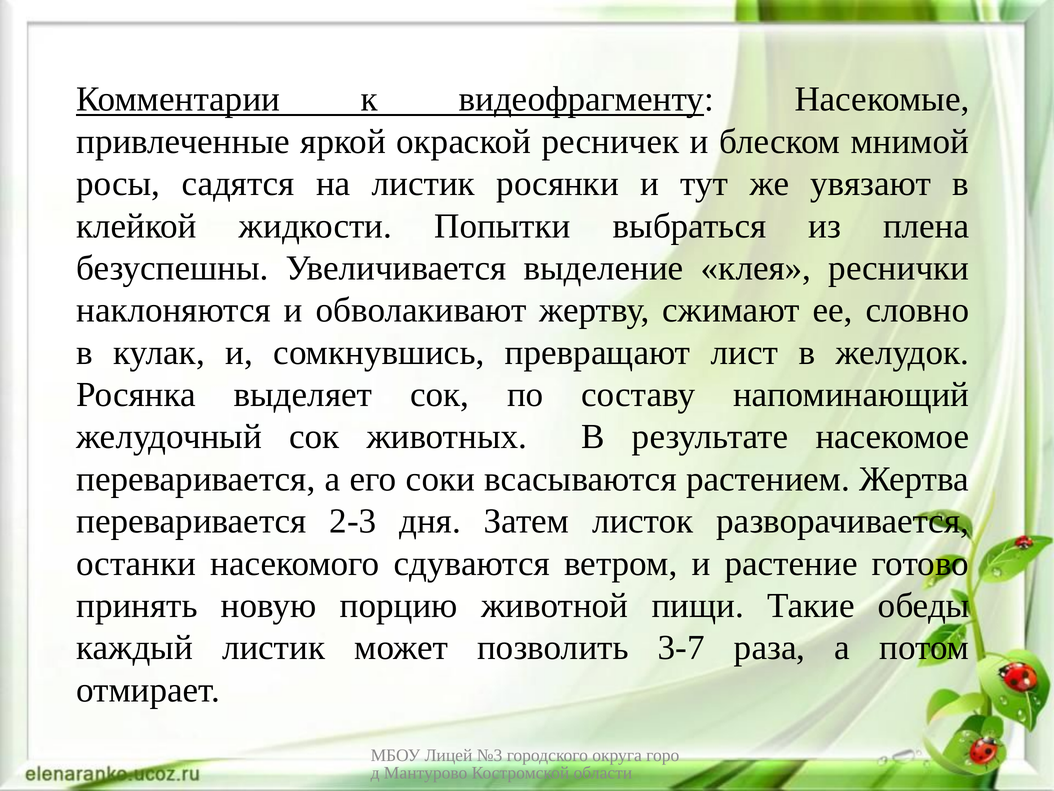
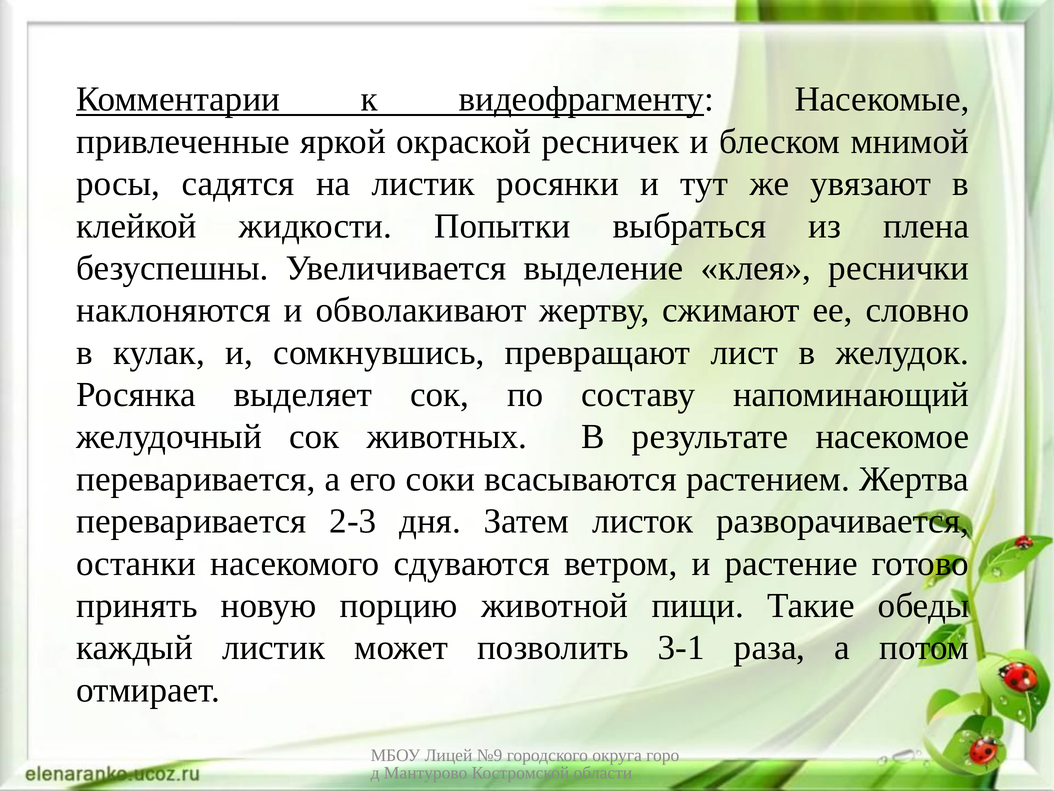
3-7: 3-7 -> 3-1
№3: №3 -> №9
